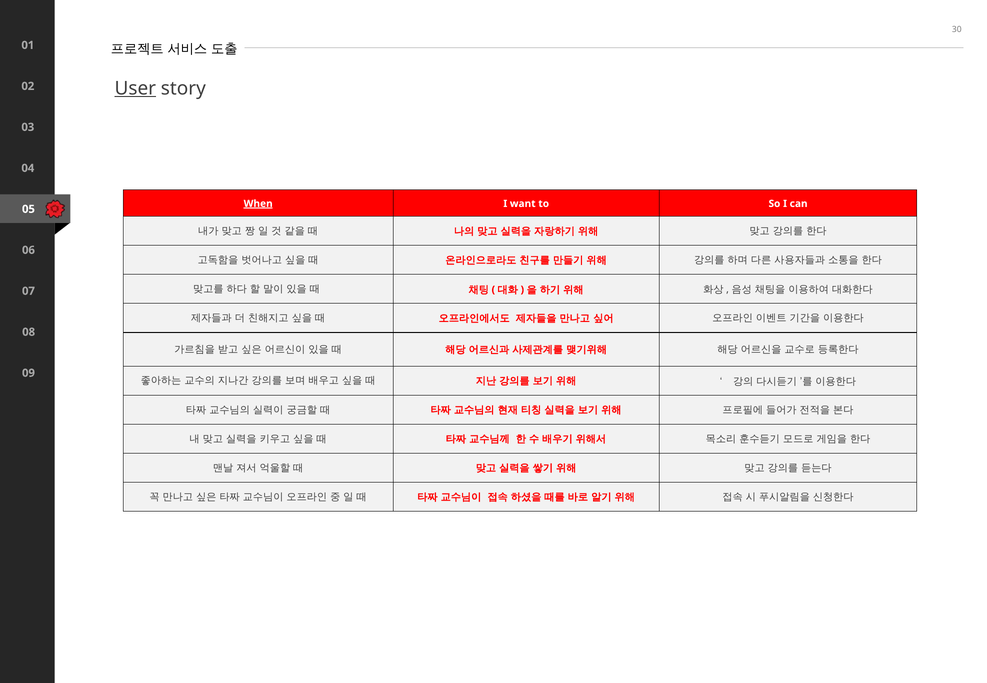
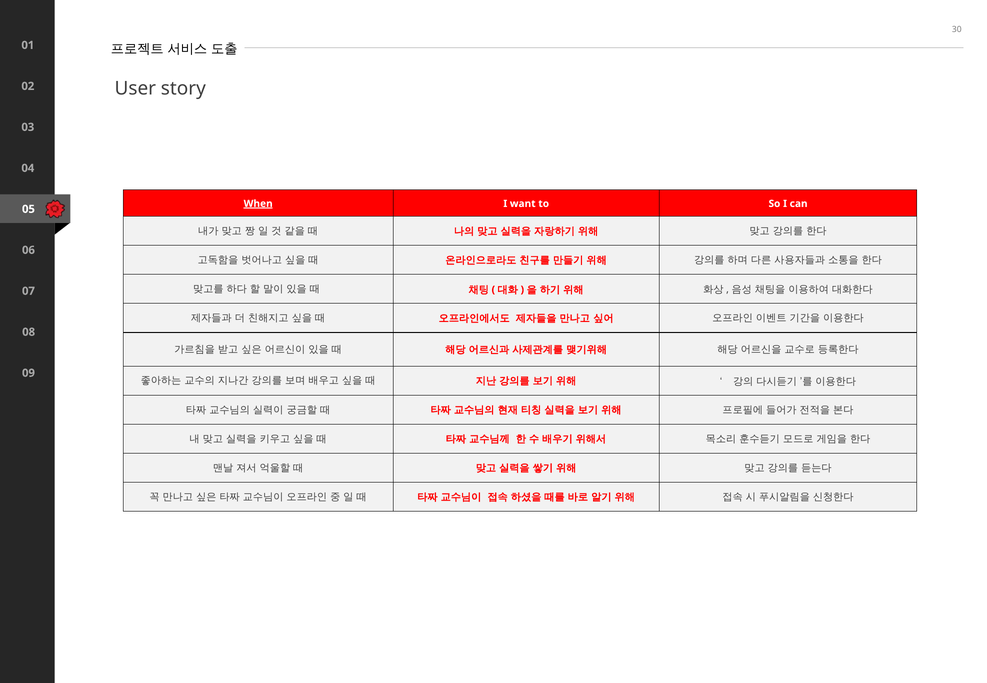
User underline: present -> none
